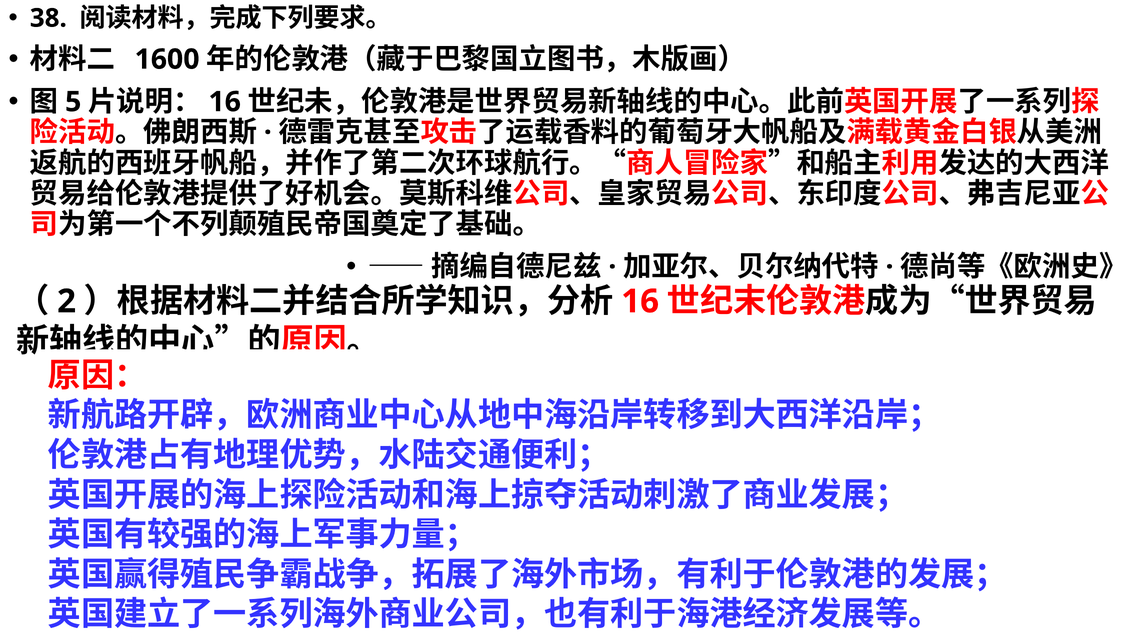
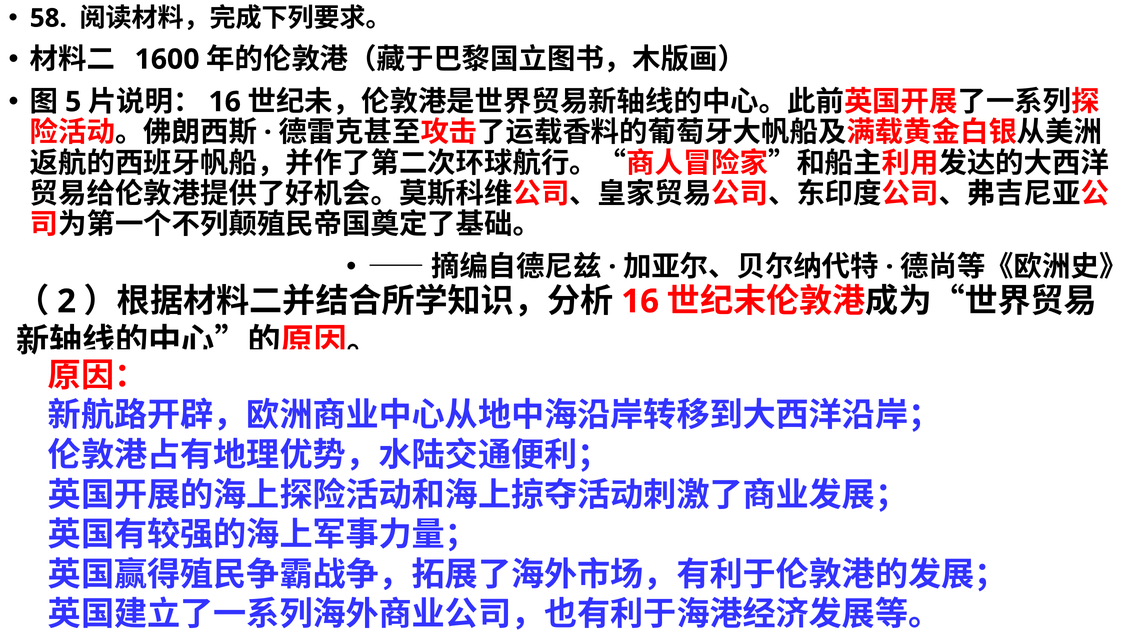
38: 38 -> 58
